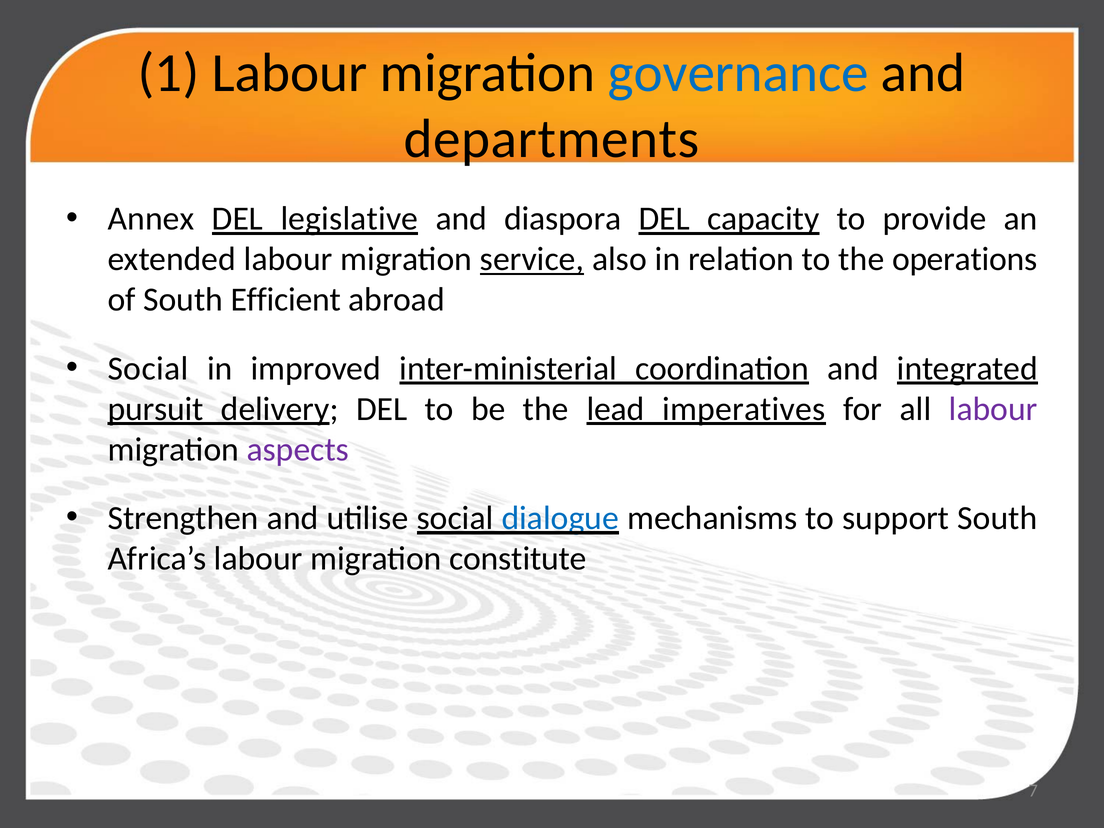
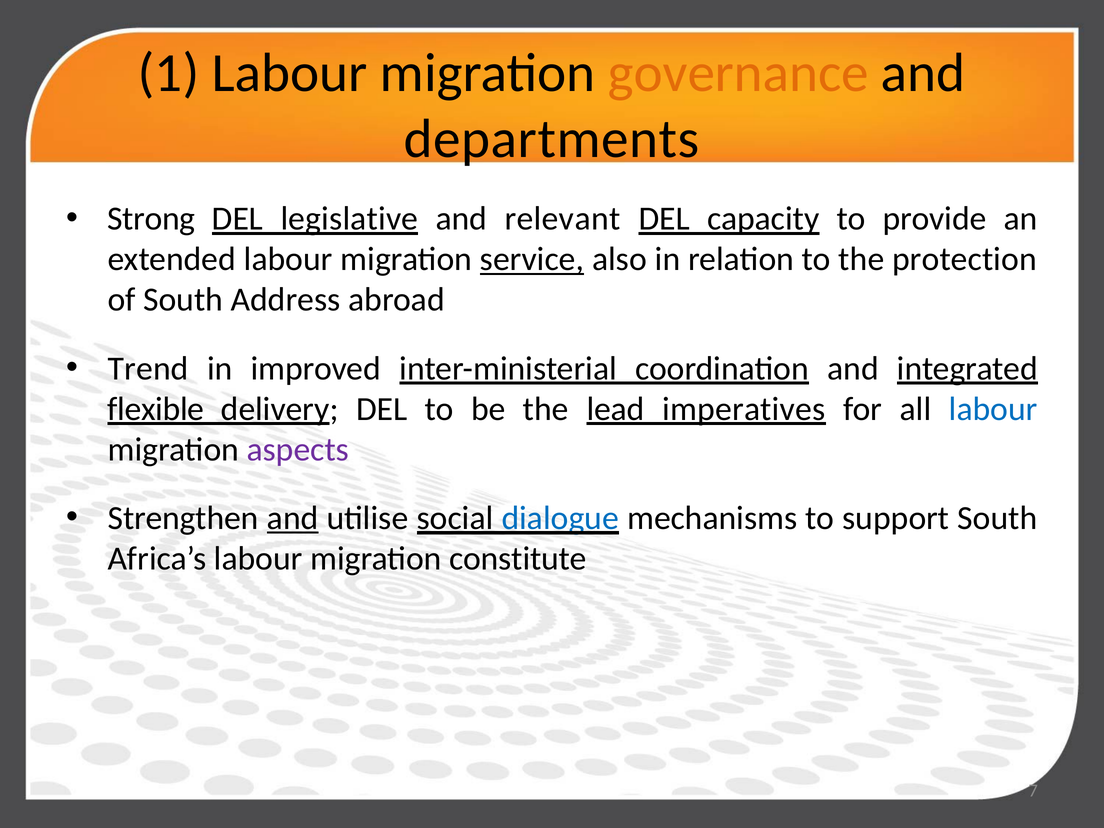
governance colour: blue -> orange
Annex: Annex -> Strong
diaspora: diaspora -> relevant
operations: operations -> protection
Efficient: Efficient -> Address
Social at (148, 368): Social -> Trend
pursuit: pursuit -> flexible
labour at (993, 409) colour: purple -> blue
and at (293, 518) underline: none -> present
